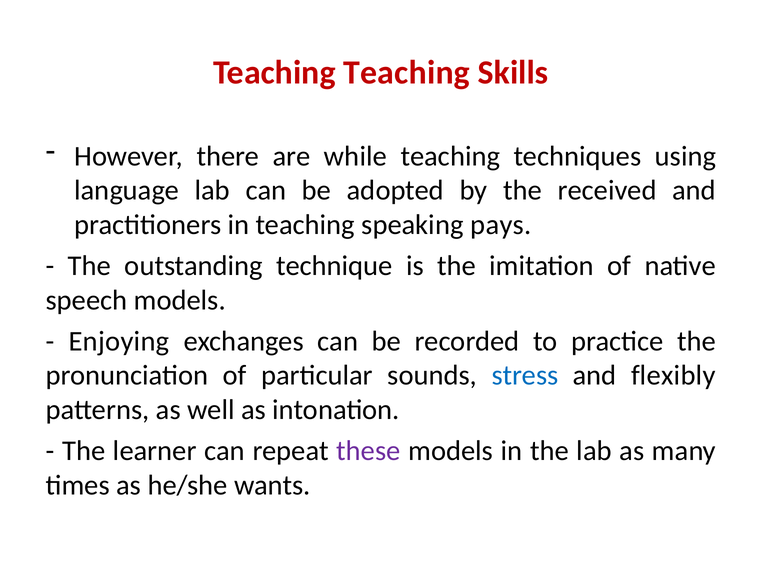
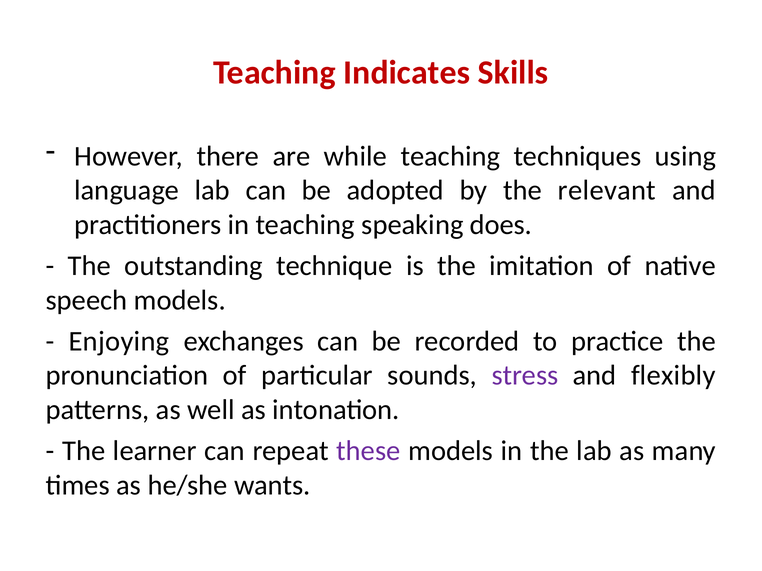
Teaching Teaching: Teaching -> Indicates
received: received -> relevant
pays: pays -> does
stress colour: blue -> purple
